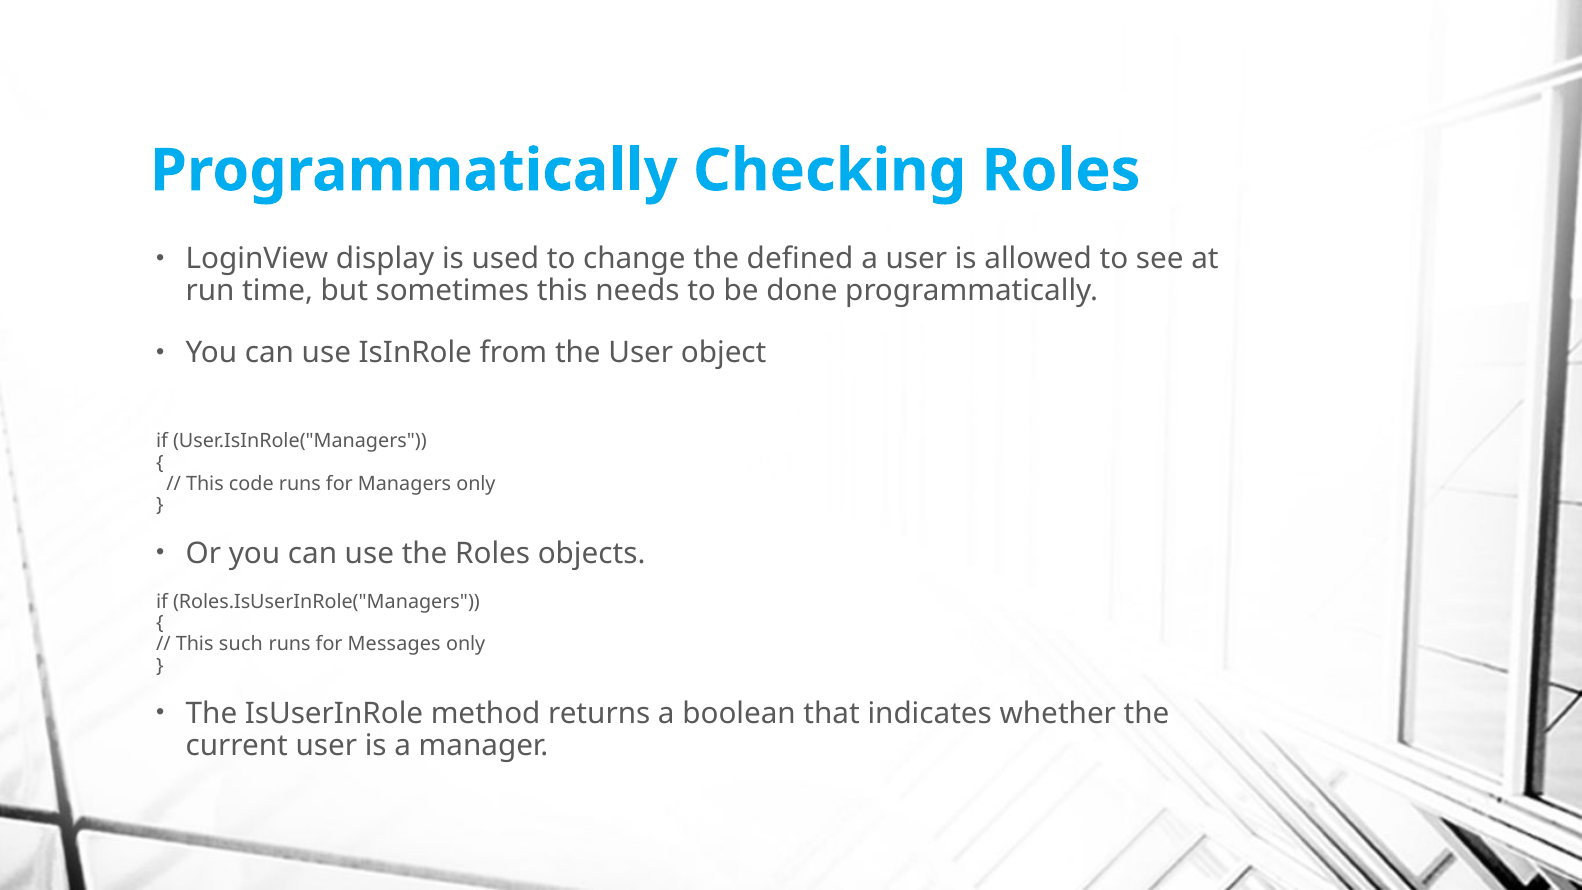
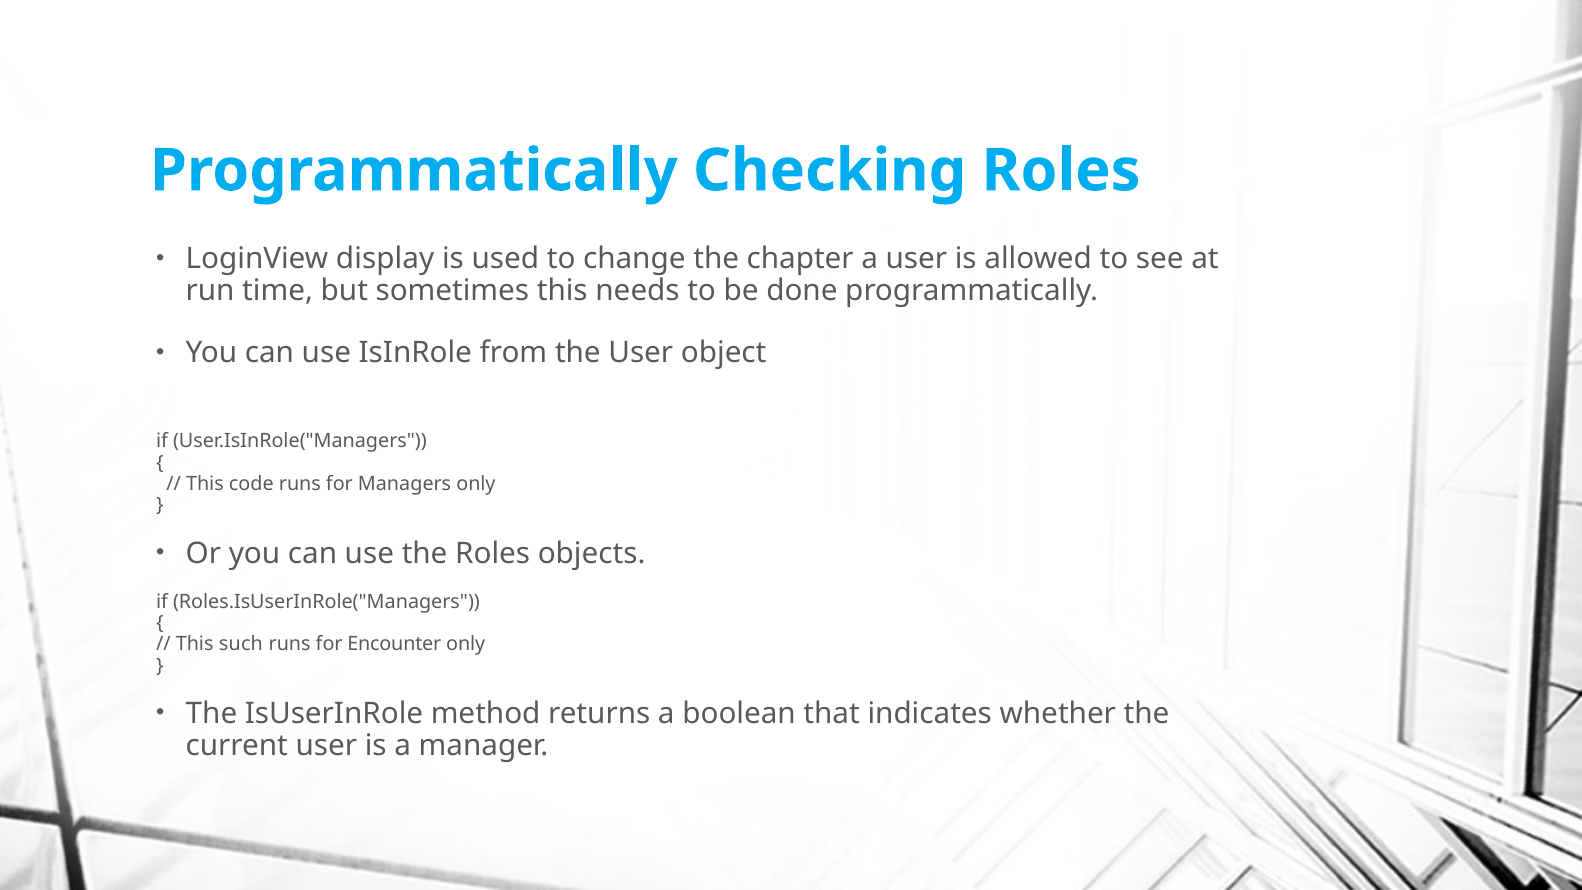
defined: defined -> chapter
Messages: Messages -> Encounter
